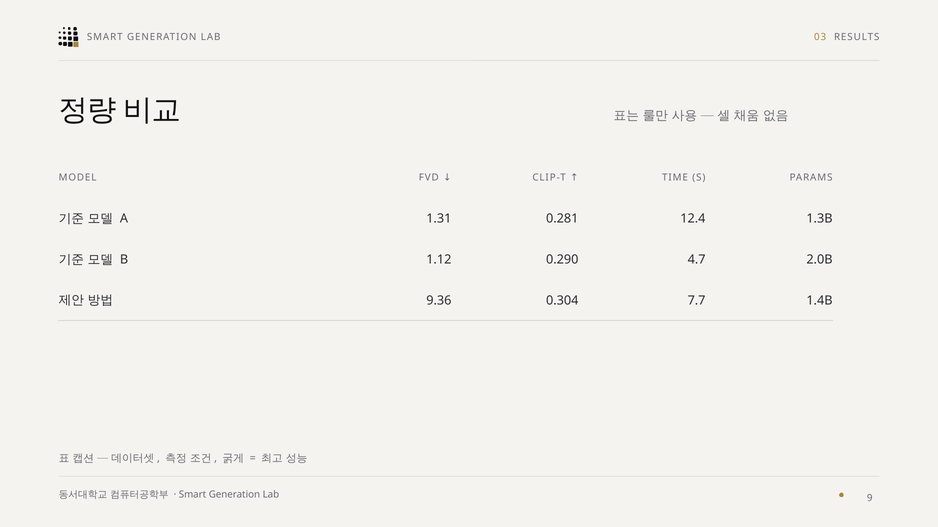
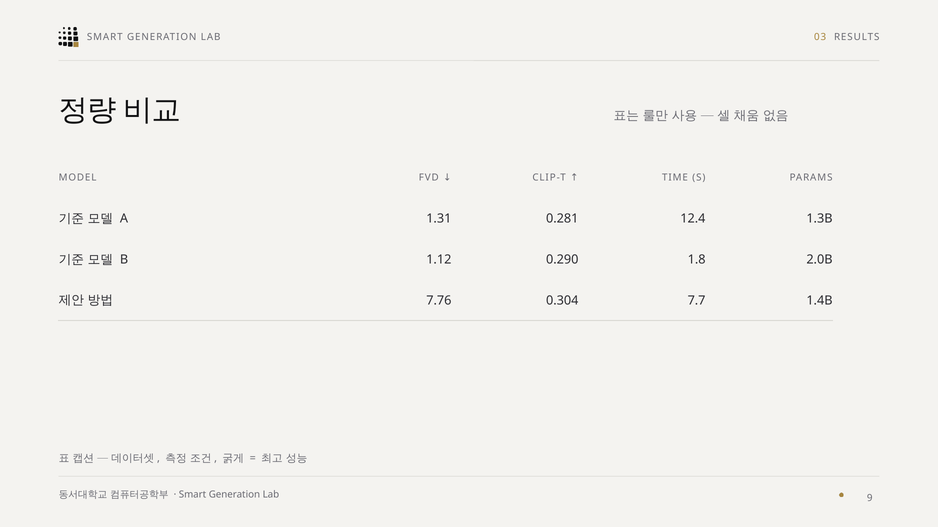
4.7: 4.7 -> 1.8
9.36: 9.36 -> 7.76
